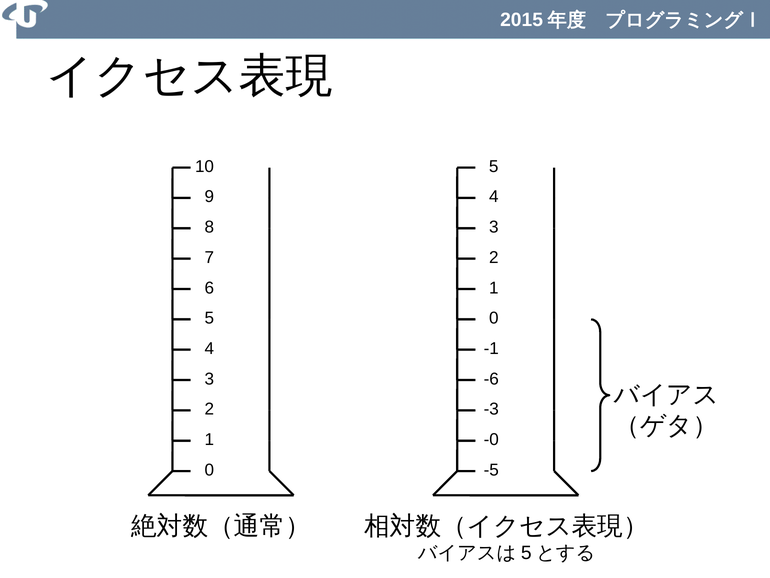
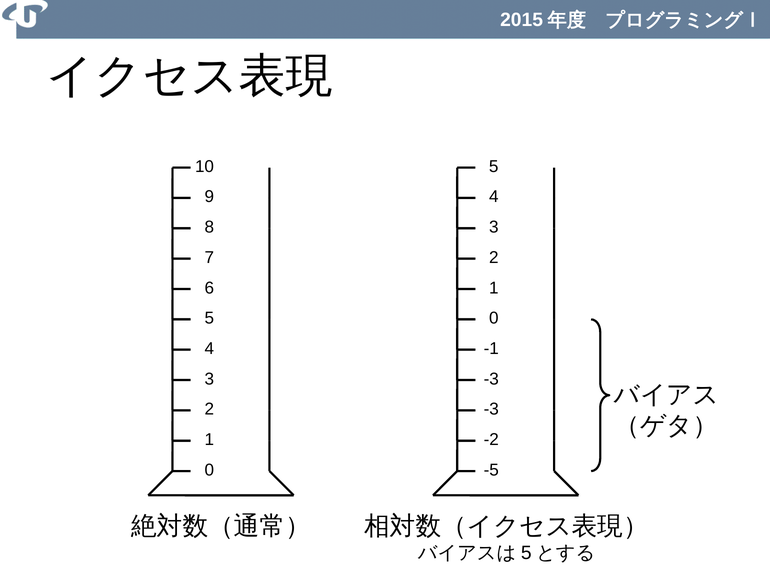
-6 at (491, 379): -6 -> -3
-0: -0 -> -2
